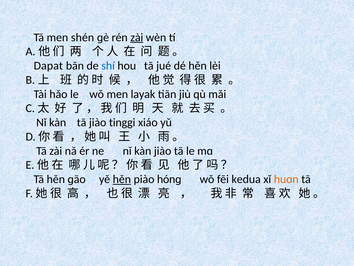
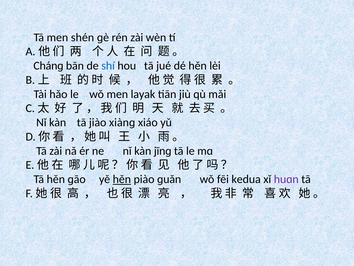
zài at (137, 37) underline: present -> none
Dapat: Dapat -> Chánɡ
tinggi: tinggi -> xiànɡ
kàn jiào: jiào -> jīnɡ
hónɡ: hónɡ -> ɡuǎn
huɑn colour: orange -> purple
